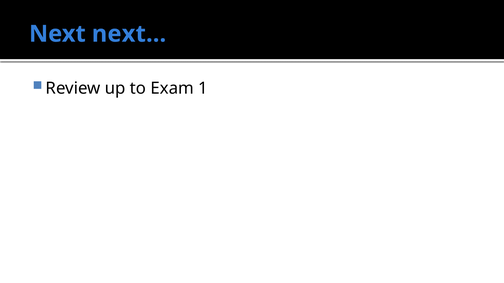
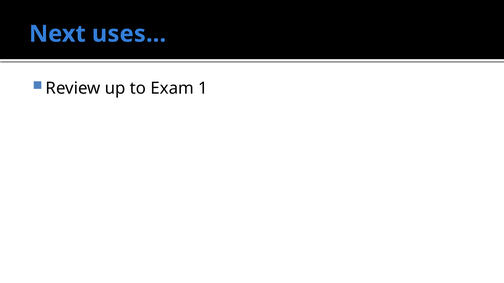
next…: next… -> uses…
